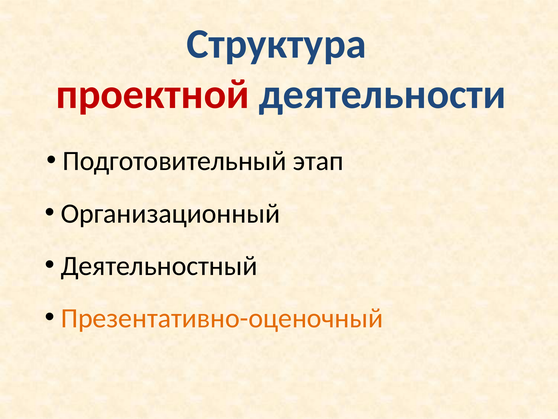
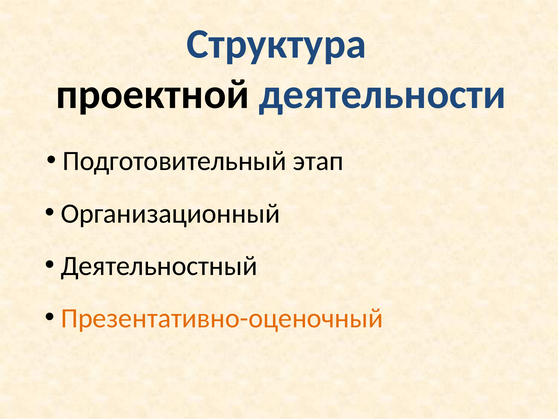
проектной colour: red -> black
